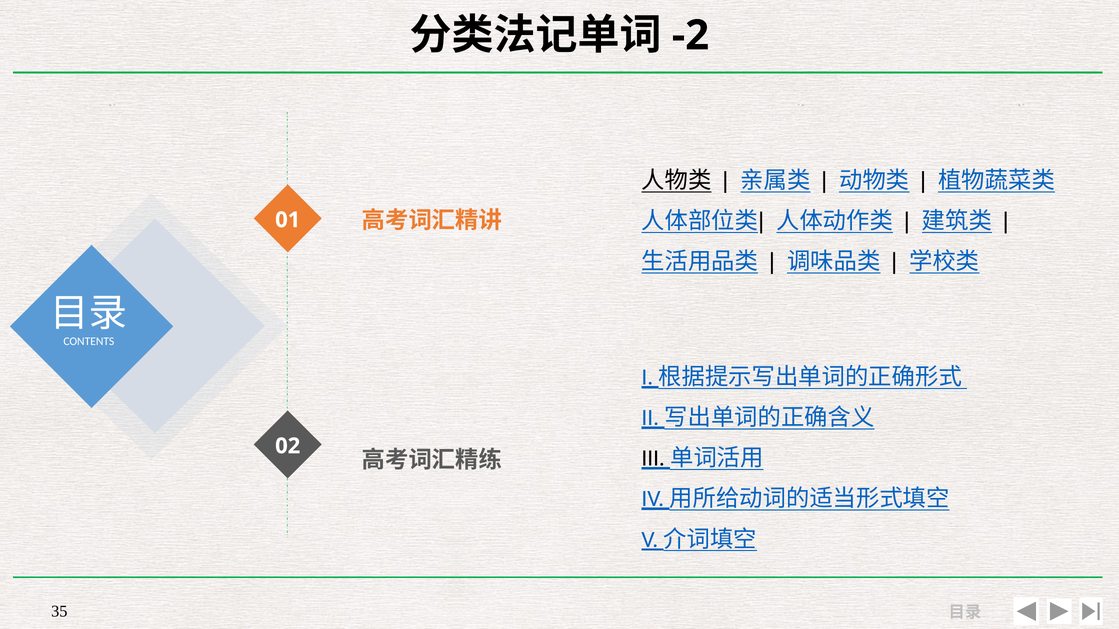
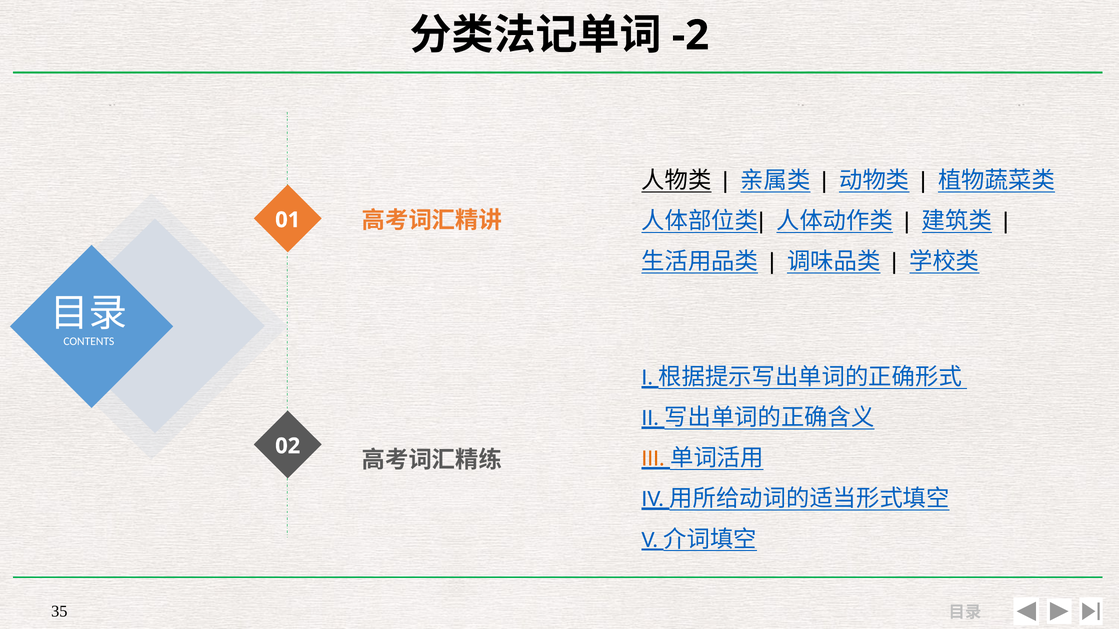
III colour: black -> orange
